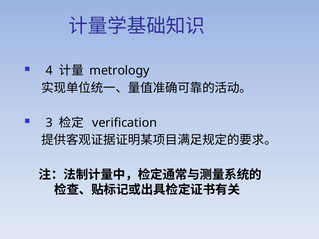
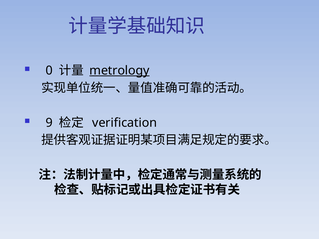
4: 4 -> 0
metrology underline: none -> present
3: 3 -> 9
